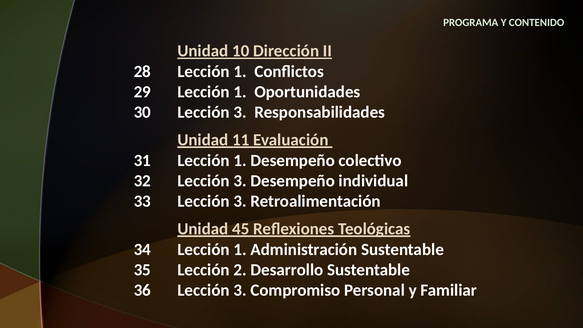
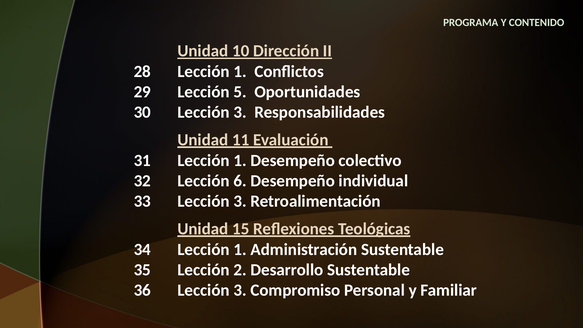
29 Lección 1: 1 -> 5
32 Lección 3: 3 -> 6
45: 45 -> 15
